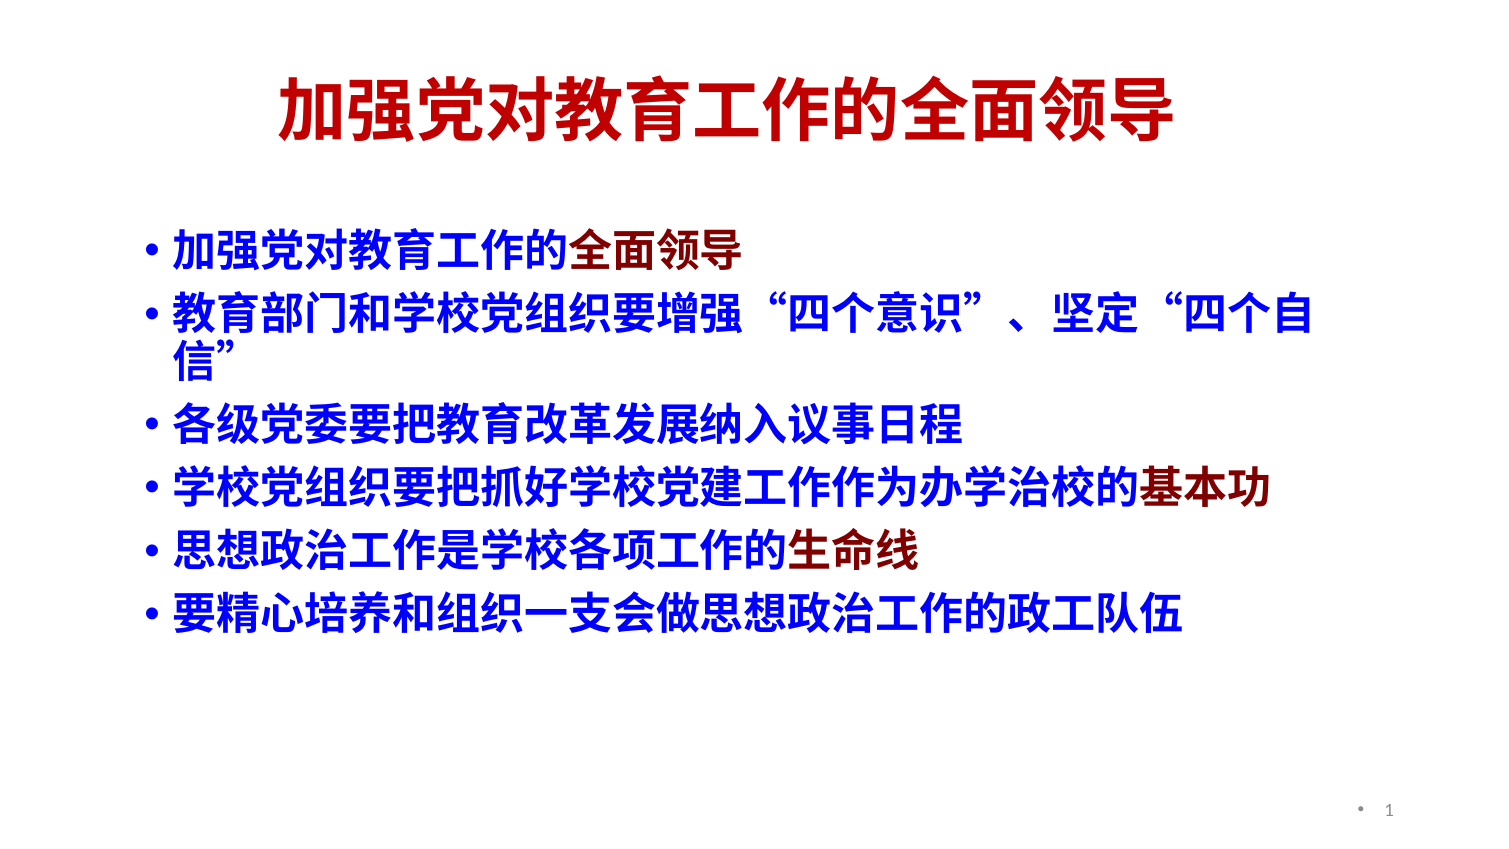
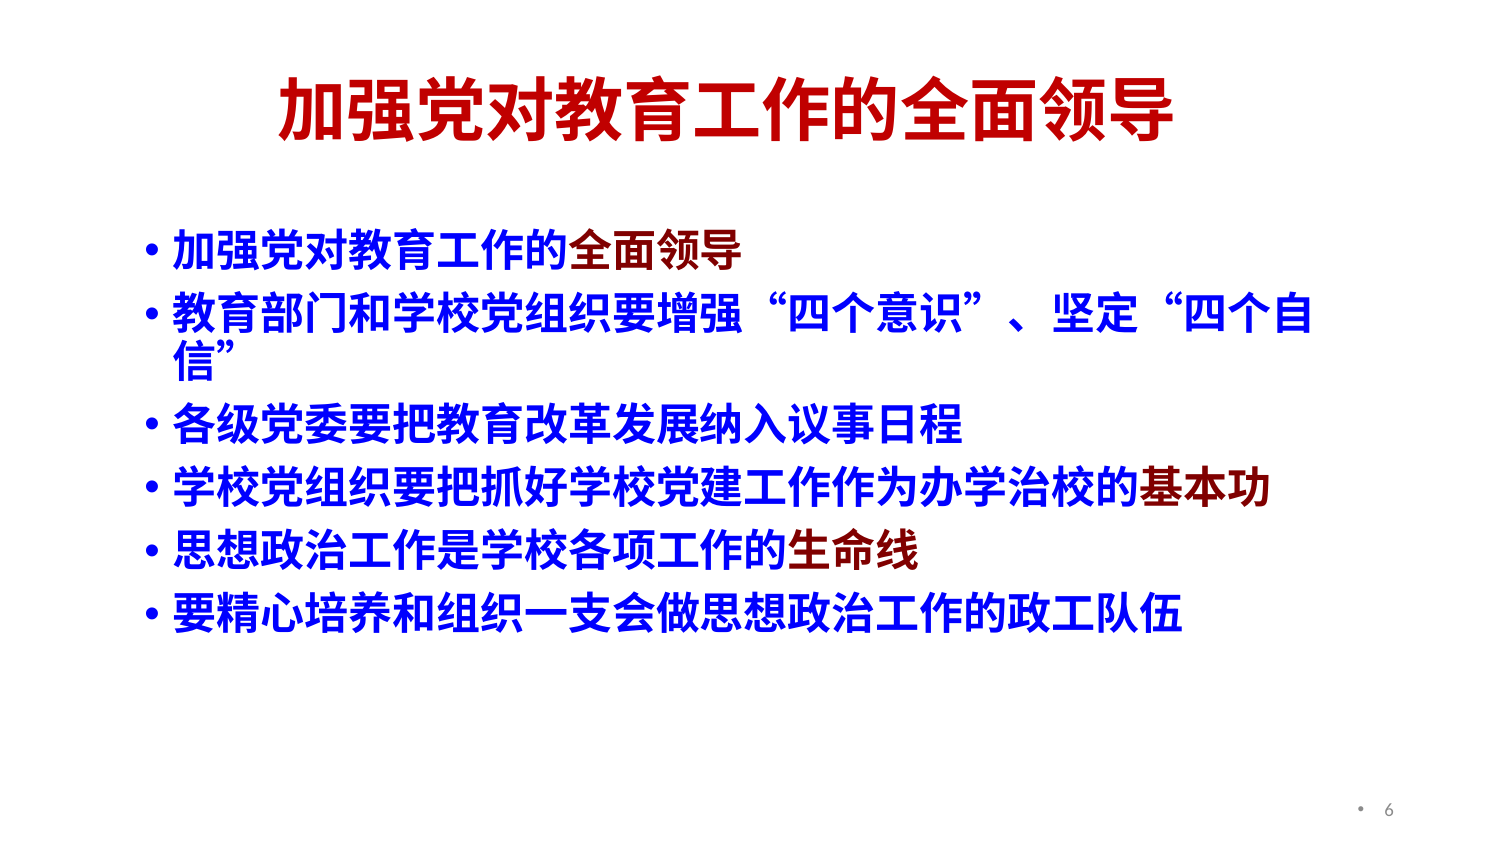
1: 1 -> 6
